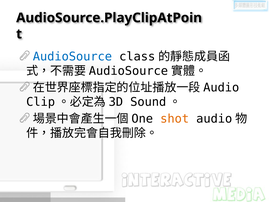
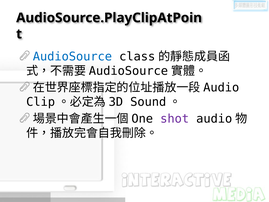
shot colour: orange -> purple
